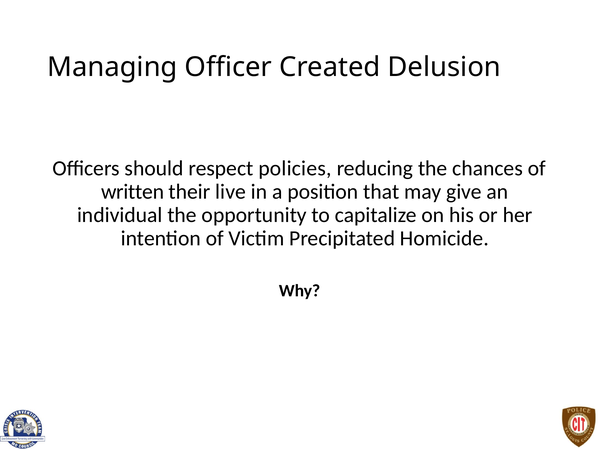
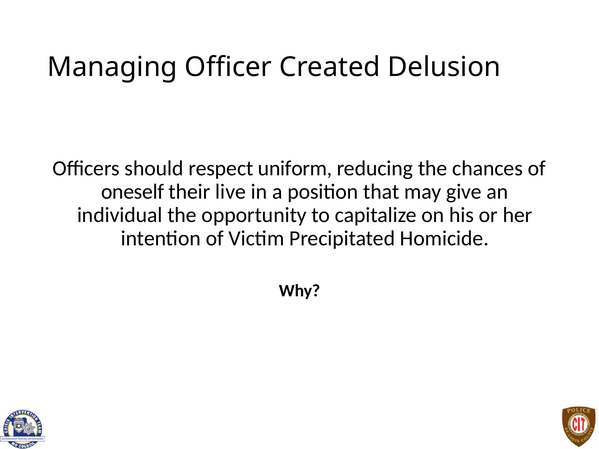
policies: policies -> uniform
written: written -> oneself
